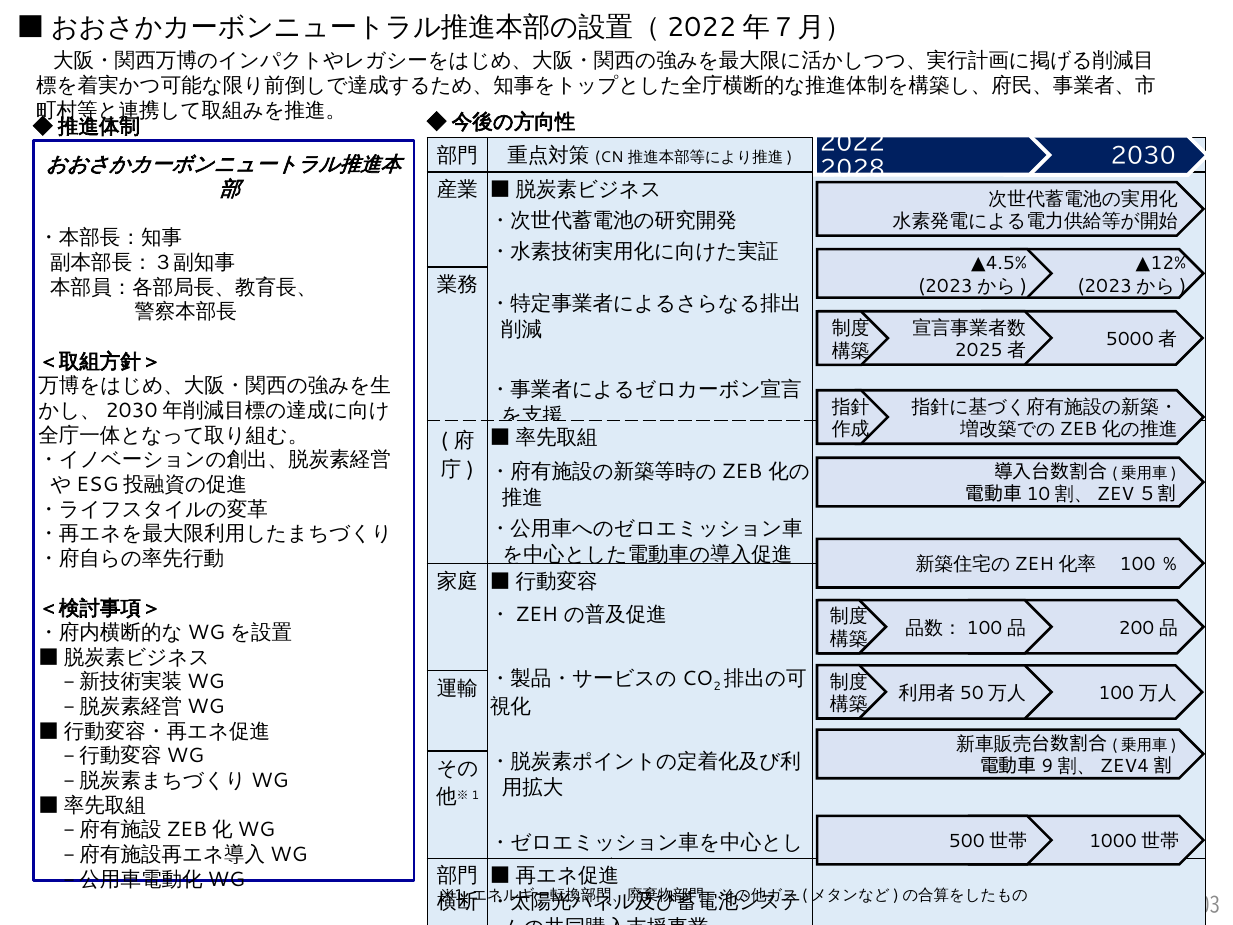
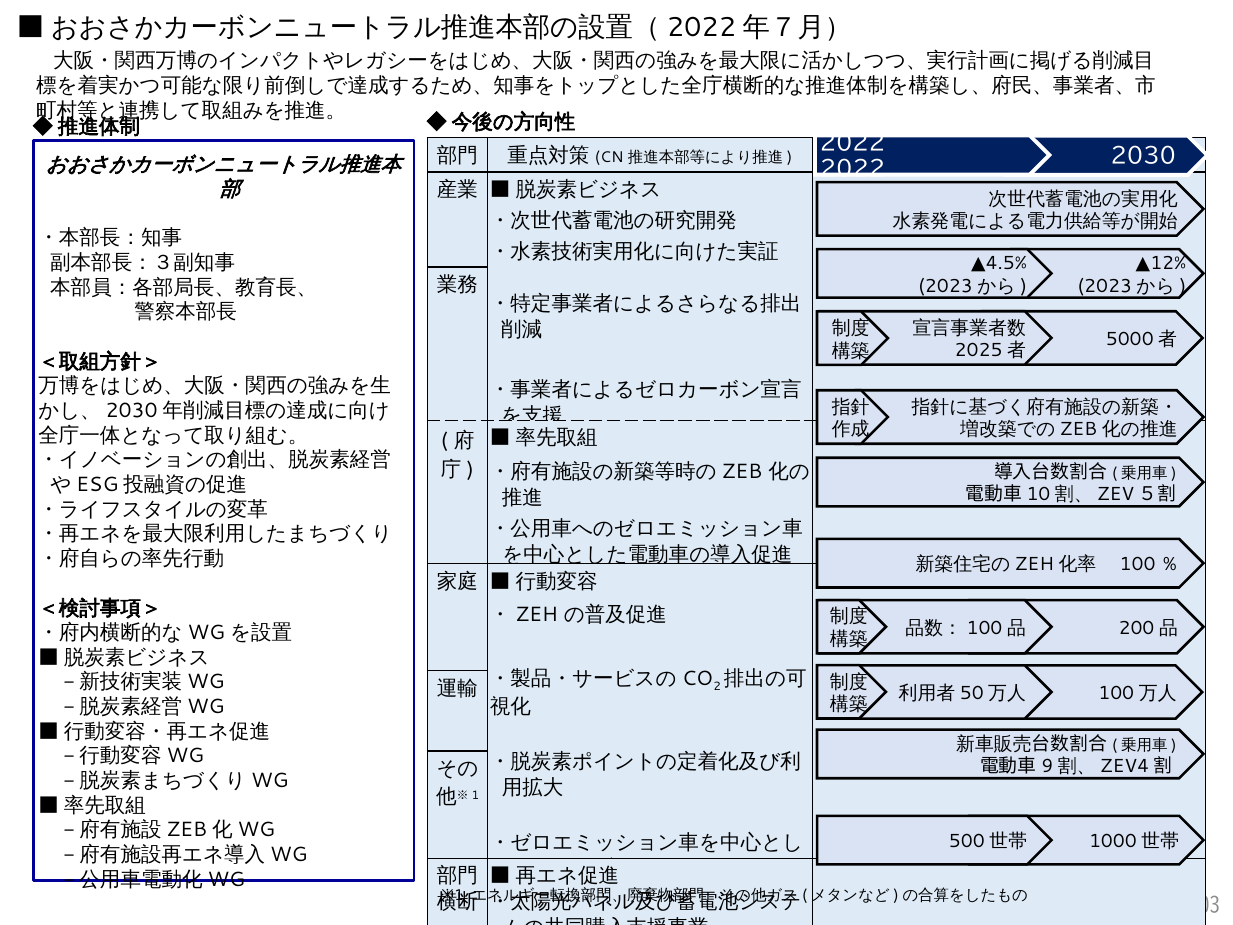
2028 at (853, 169): 2028 -> 2022
